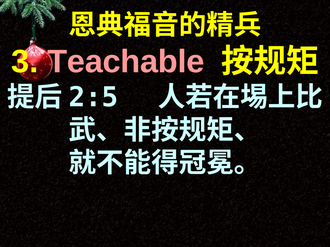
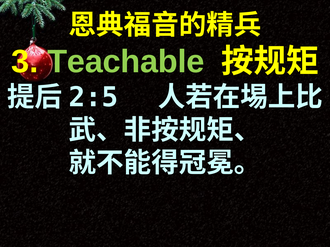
Teachable colour: pink -> light green
